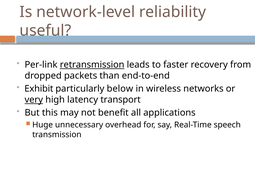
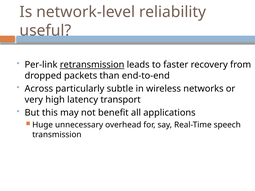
Exhibit: Exhibit -> Across
below: below -> subtle
very underline: present -> none
